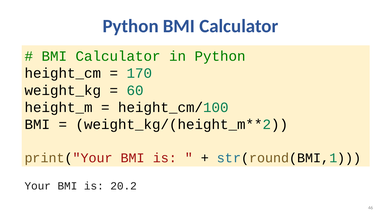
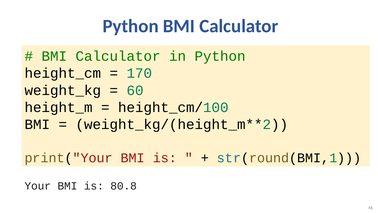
20.2: 20.2 -> 80.8
